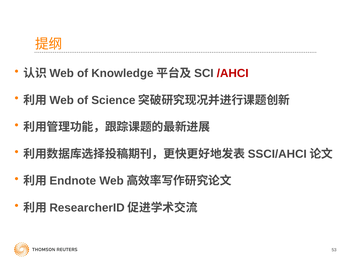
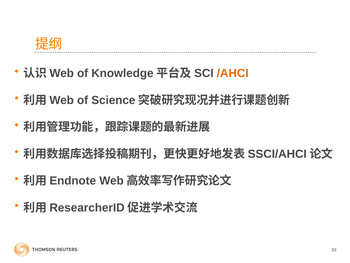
/AHCI colour: red -> orange
